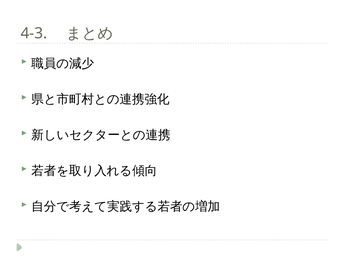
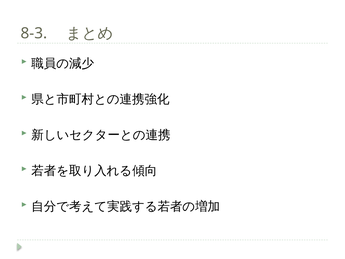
4-3: 4-3 -> 8-3
